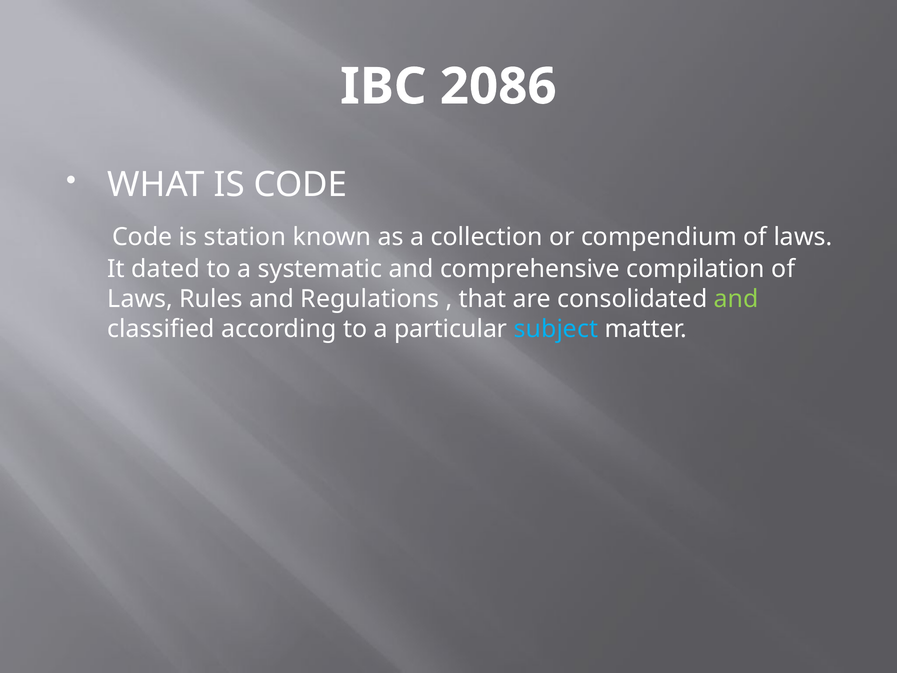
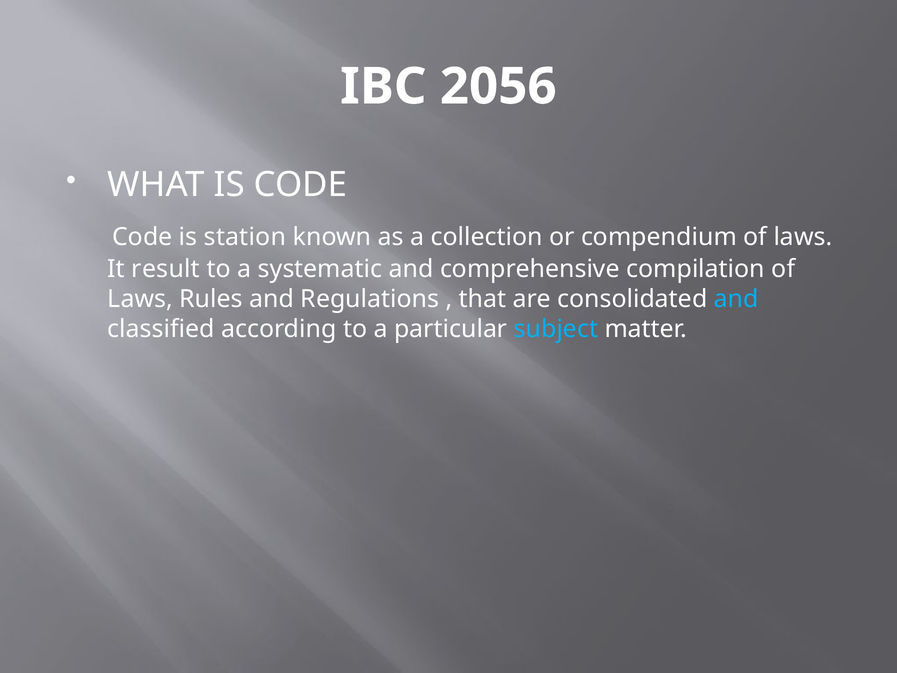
2086: 2086 -> 2056
dated: dated -> result
and at (736, 299) colour: light green -> light blue
